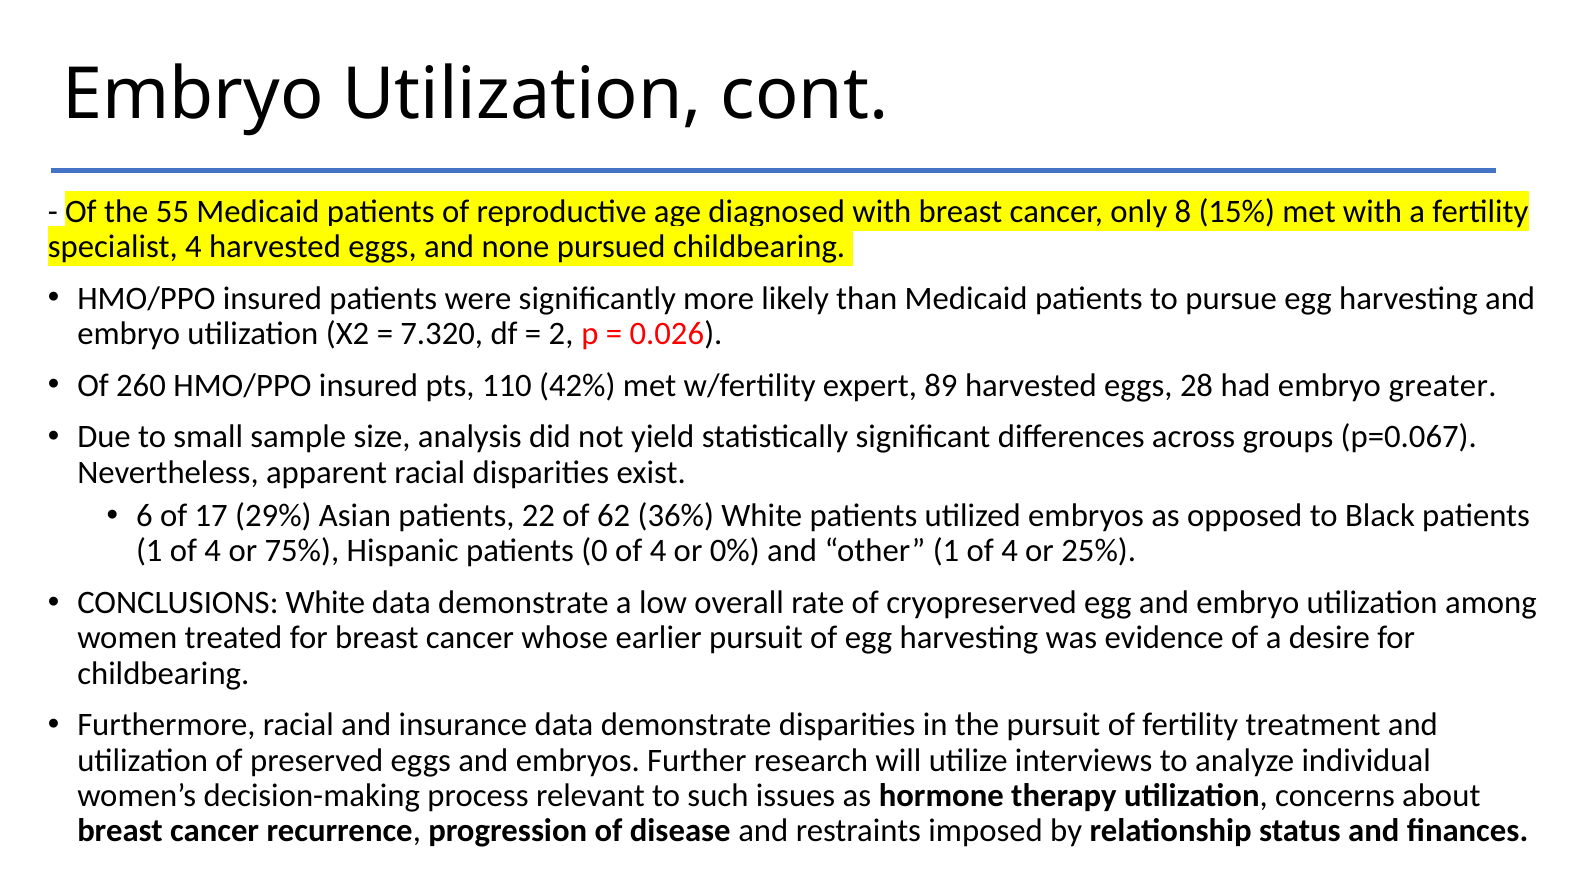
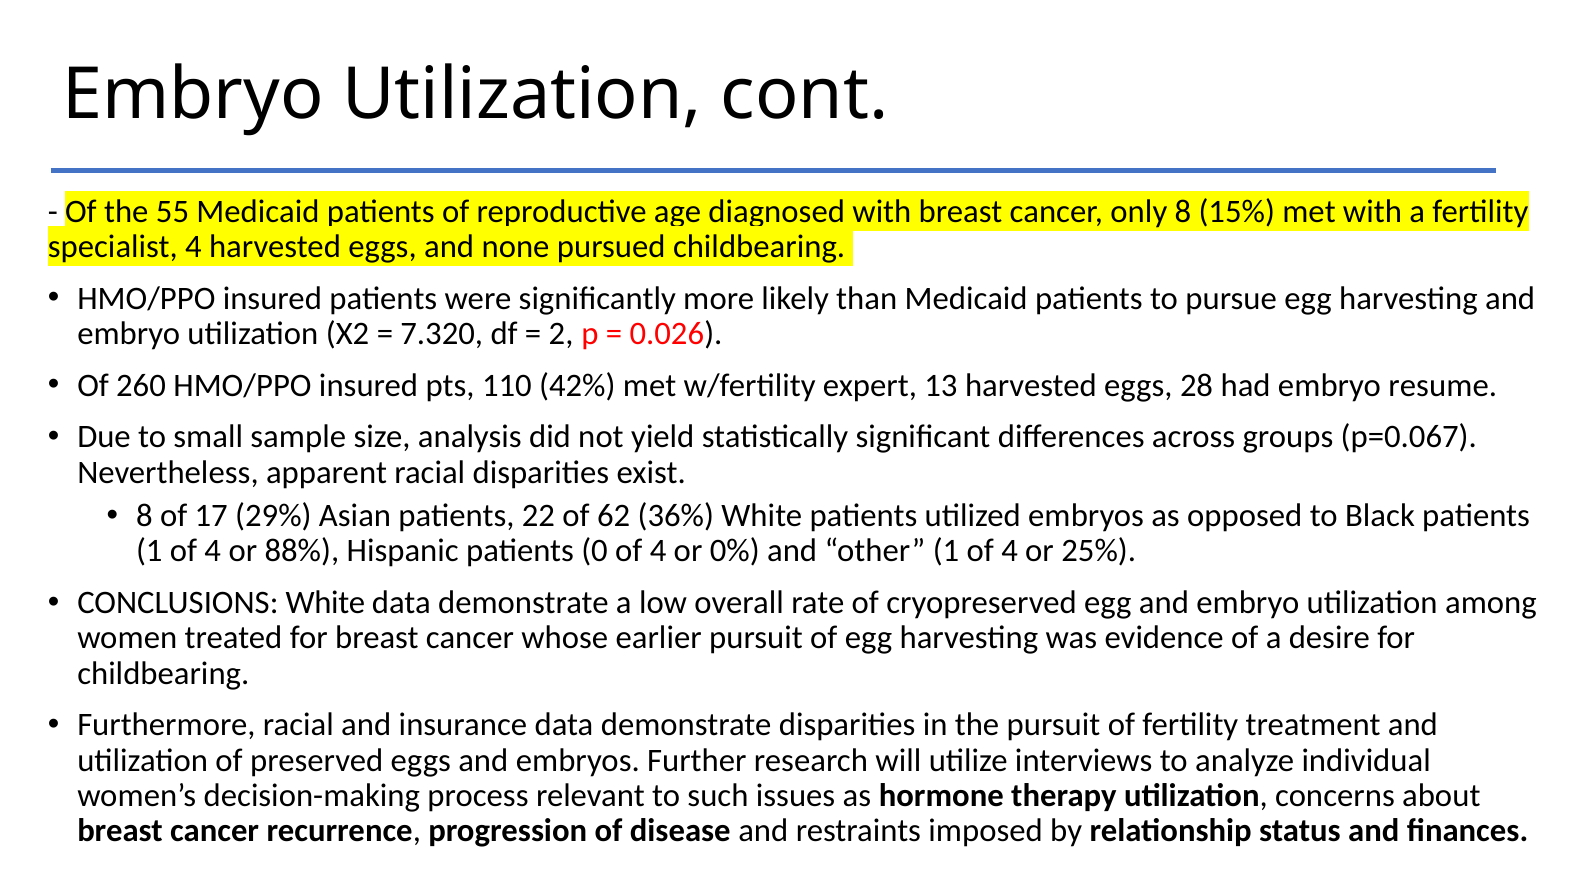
89: 89 -> 13
greater: greater -> resume
6 at (144, 516): 6 -> 8
75%: 75% -> 88%
